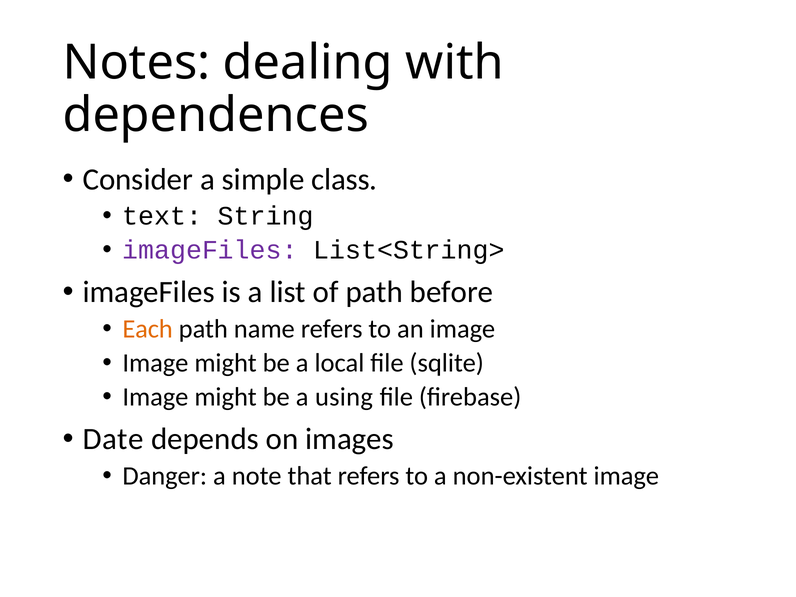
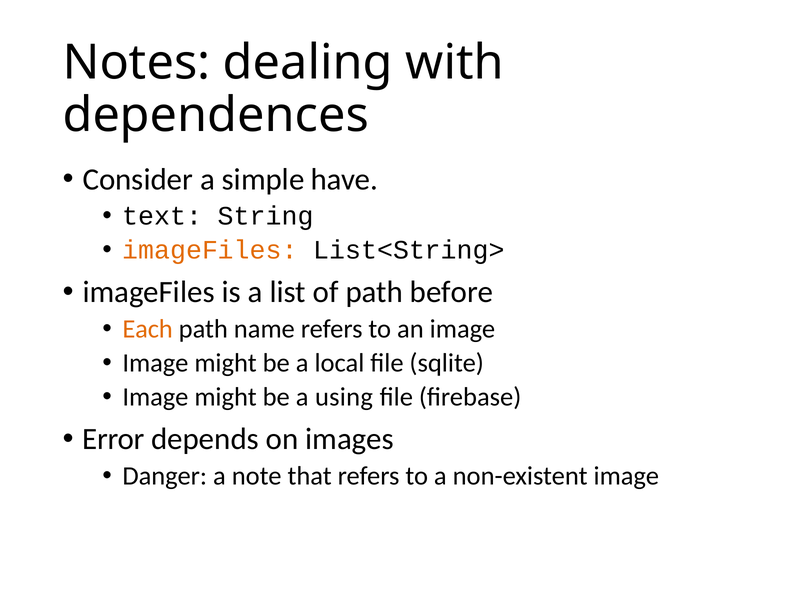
class: class -> have
imageFiles at (210, 250) colour: purple -> orange
Date: Date -> Error
